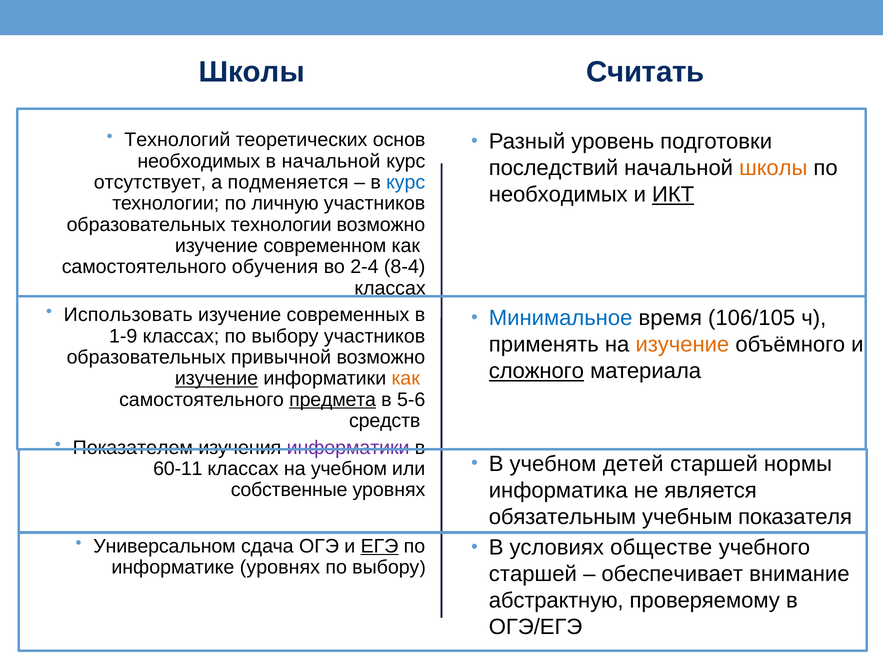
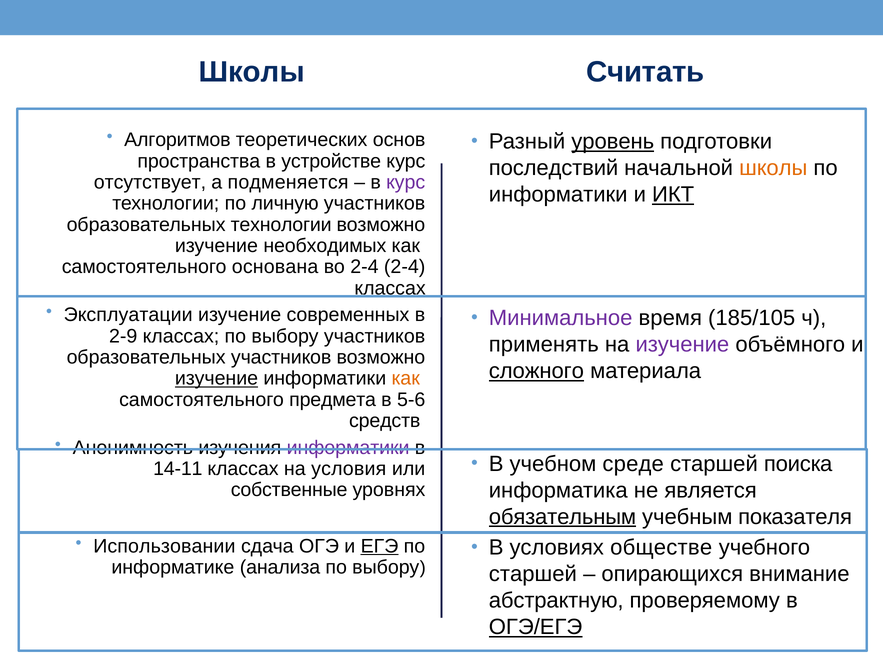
Технологий: Технологий -> Алгоритмов
уровень underline: none -> present
необходимых at (199, 161): необходимых -> пространства
в начальной: начальной -> устройстве
курс at (406, 182) colour: blue -> purple
необходимых at (558, 195): необходимых -> информатики
современном: современном -> необходимых
обучения: обучения -> основана
2-4 8-4: 8-4 -> 2-4
Использовать: Использовать -> Эксплуатации
Минимальное colour: blue -> purple
106/105: 106/105 -> 185/105
1-9: 1-9 -> 2-9
изучение at (682, 345) colour: orange -> purple
образовательных привычной: привычной -> участников
предмета underline: present -> none
Показателем: Показателем -> Анонимность
детей: детей -> среде
нормы: нормы -> поиска
60-11: 60-11 -> 14-11
на учебном: учебном -> условия
обязательным underline: none -> present
Универсальном: Универсальном -> Использовании
информатике уровнях: уровнях -> анализа
обеспечивает: обеспечивает -> опирающихся
ОГЭ/ЕГЭ underline: none -> present
